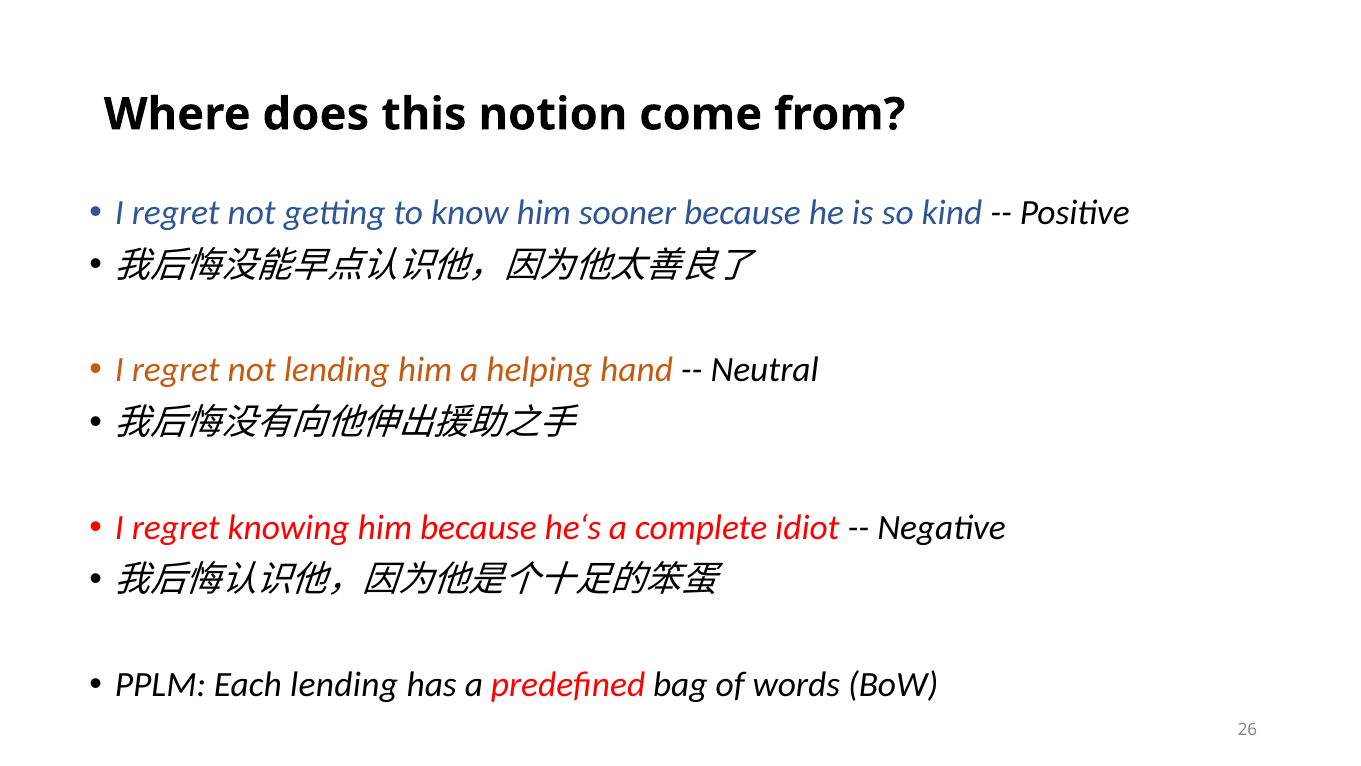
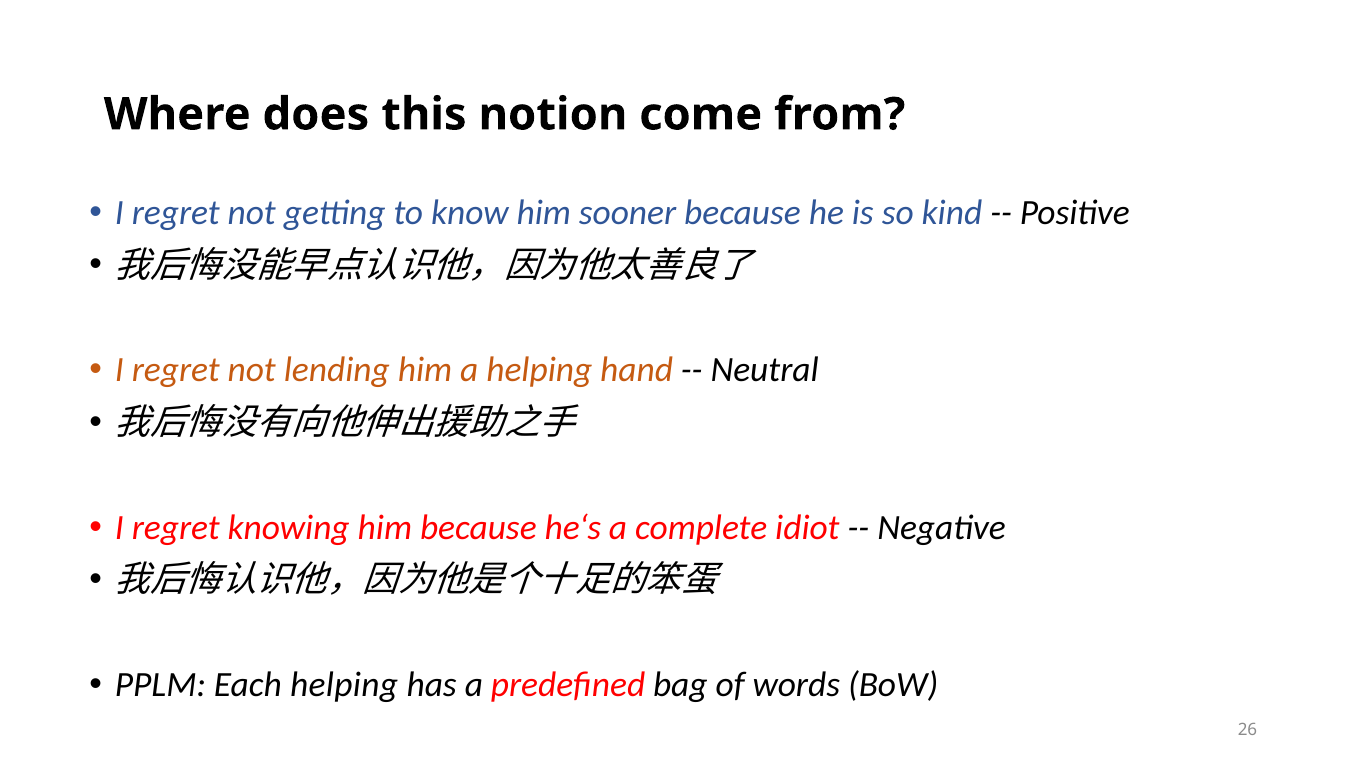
Each lending: lending -> helping
